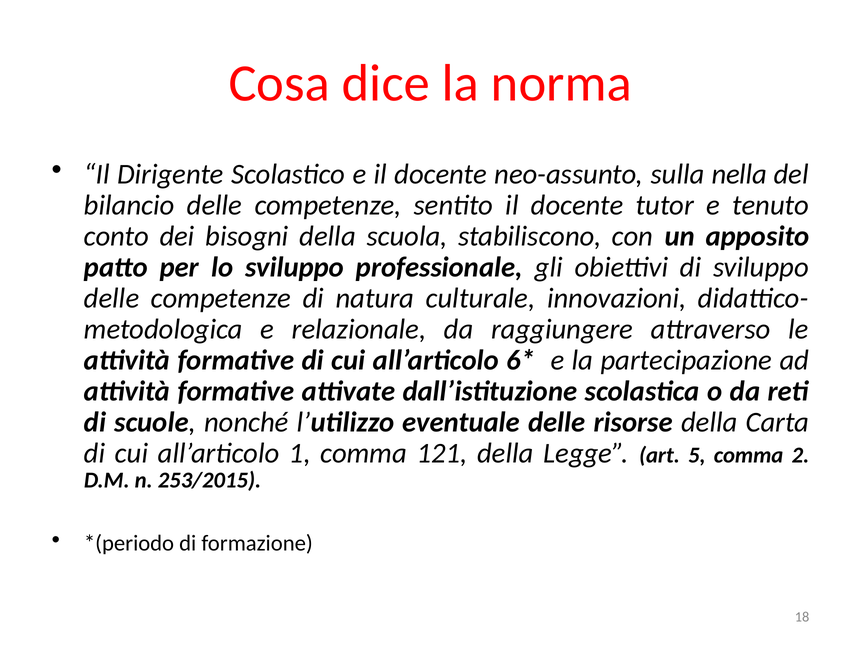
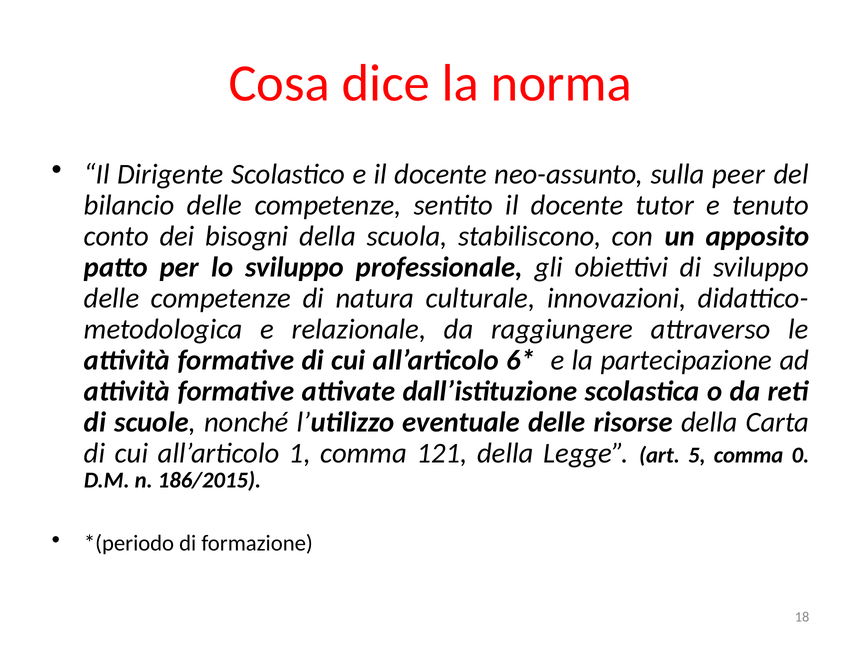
nella: nella -> peer
2: 2 -> 0
253/2015: 253/2015 -> 186/2015
